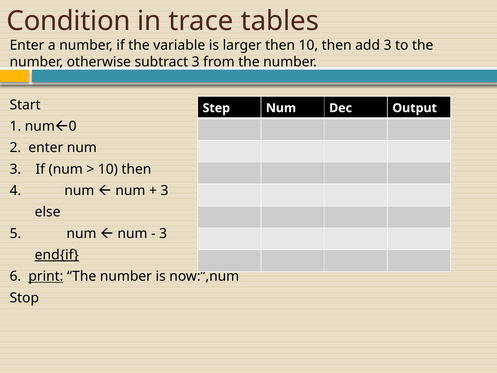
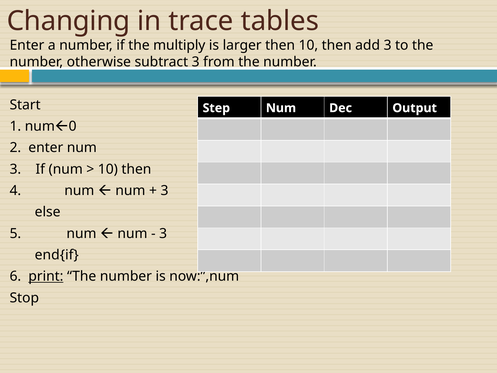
Condition: Condition -> Changing
variable: variable -> multiply
end{if underline: present -> none
